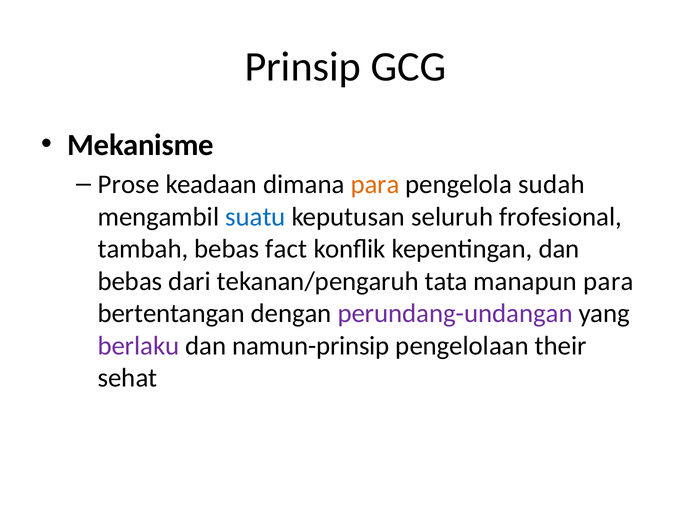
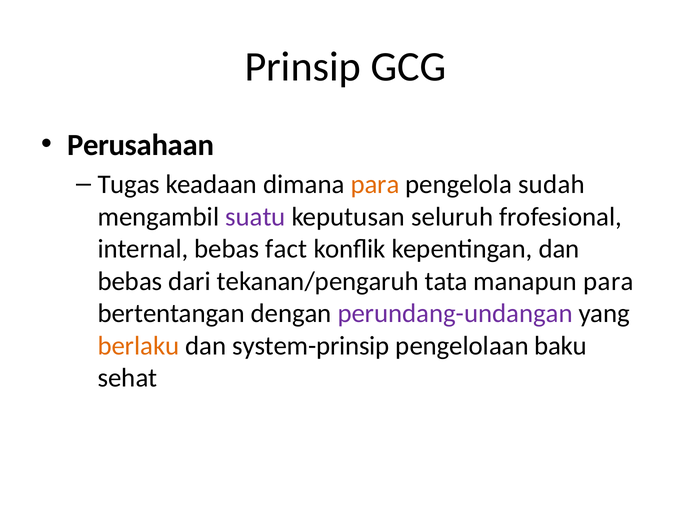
Mekanisme: Mekanisme -> Perusahaan
Prose: Prose -> Tugas
suatu colour: blue -> purple
tambah: tambah -> internal
berlaku colour: purple -> orange
namun-prinsip: namun-prinsip -> system-prinsip
their: their -> baku
